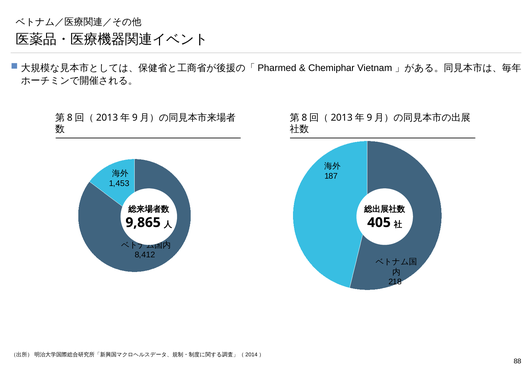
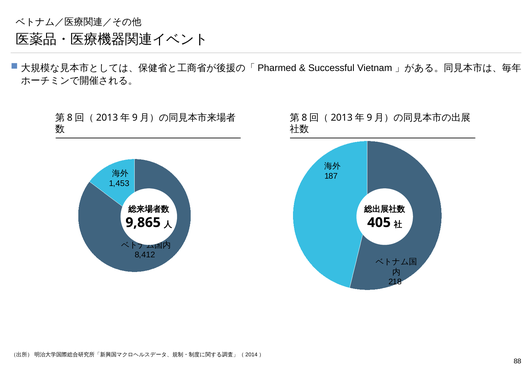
Chemiphar: Chemiphar -> Successful
